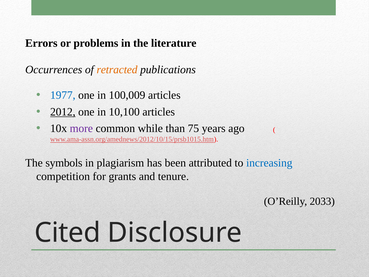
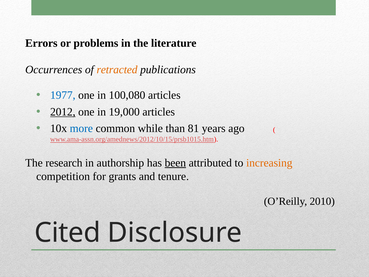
100,009: 100,009 -> 100,080
10,100: 10,100 -> 19,000
more colour: purple -> blue
75: 75 -> 81
symbols: symbols -> research
plagiarism: plagiarism -> authorship
been underline: none -> present
increasing colour: blue -> orange
2033: 2033 -> 2010
